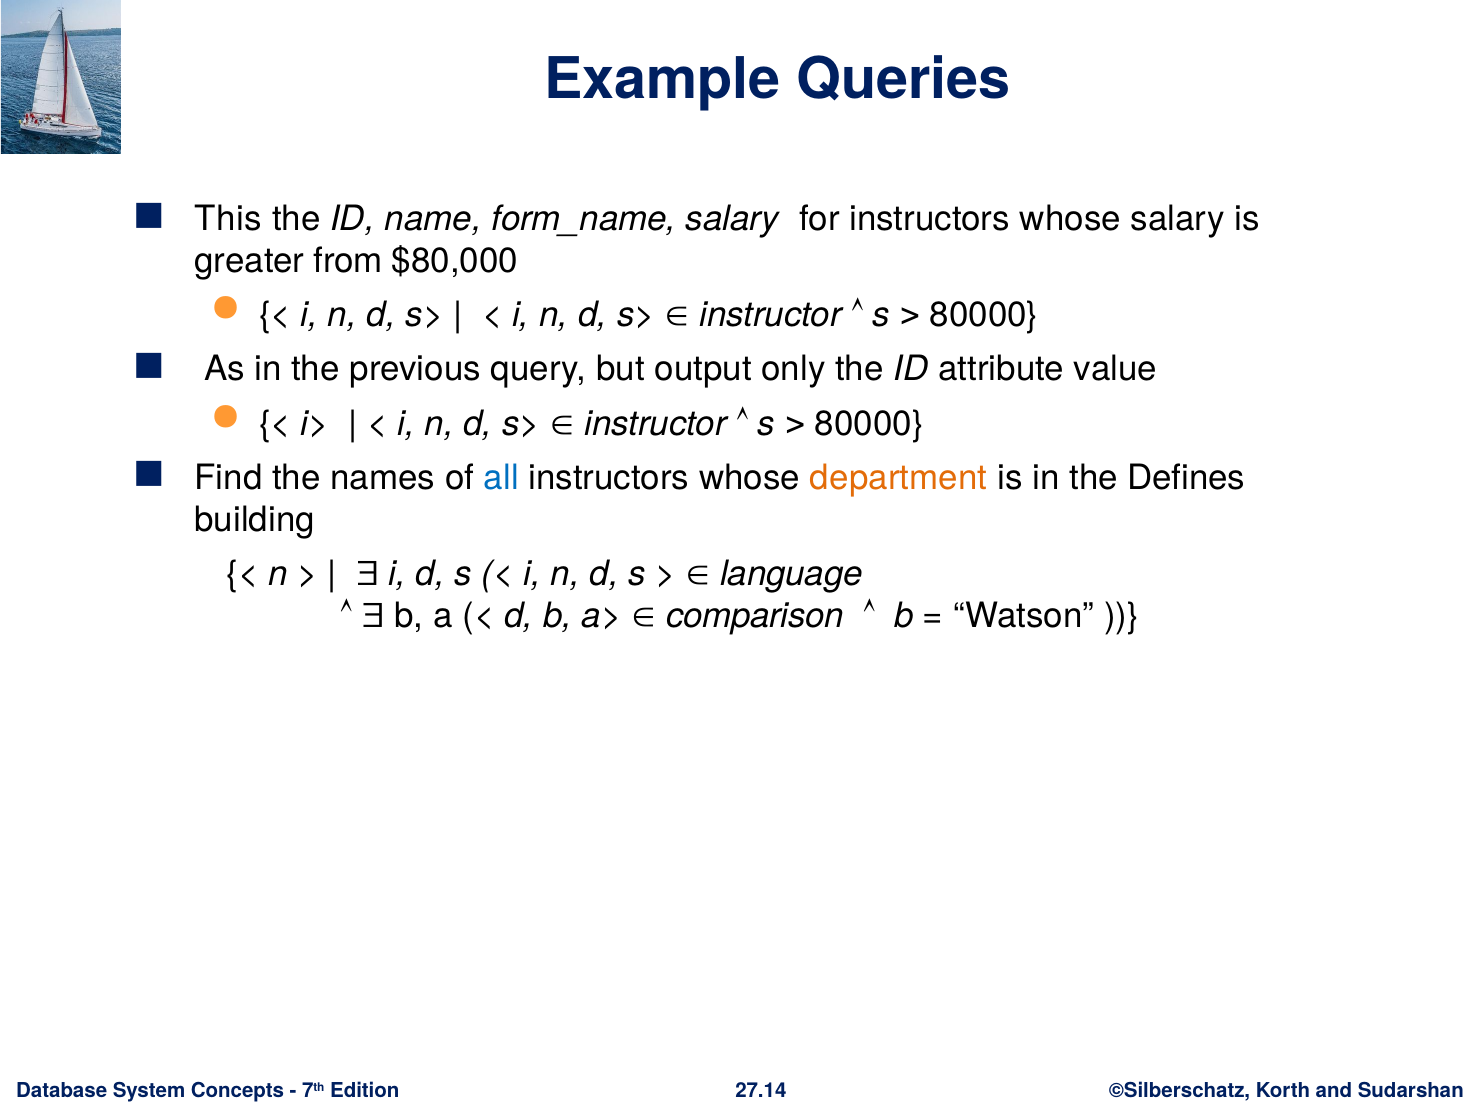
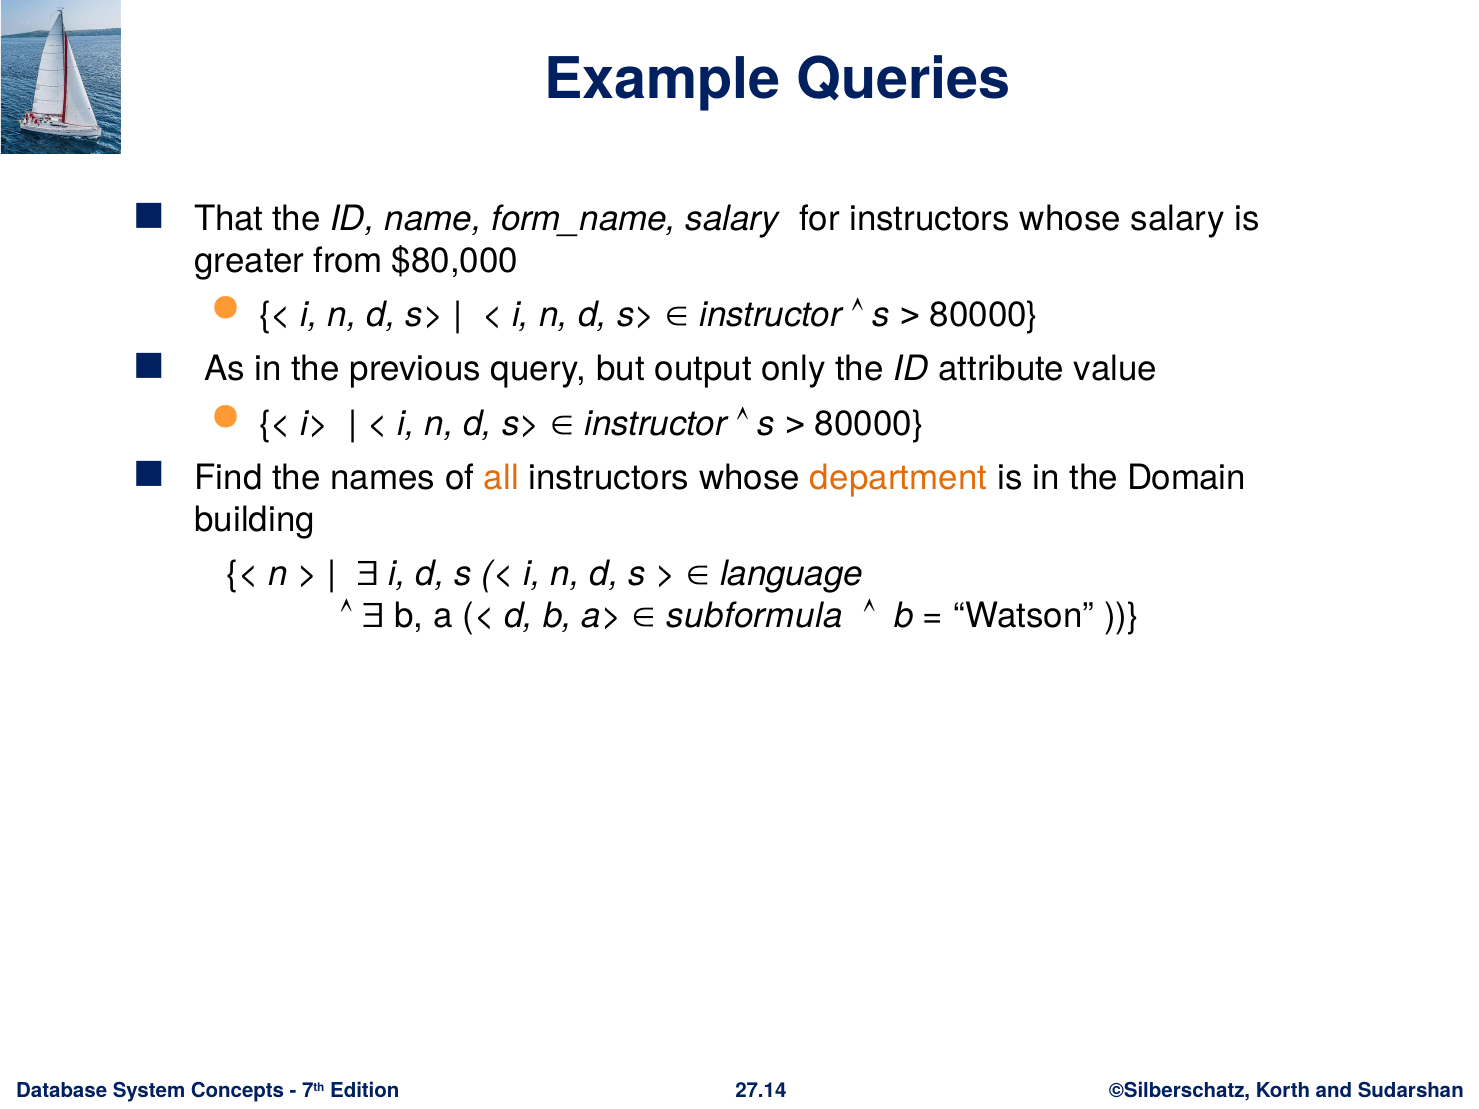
This: This -> That
all colour: blue -> orange
Defines: Defines -> Domain
comparison: comparison -> subformula
